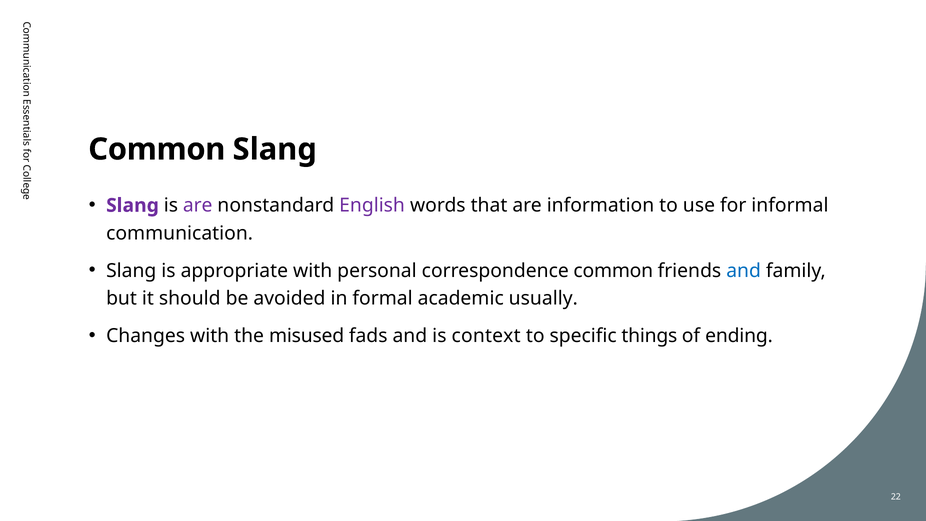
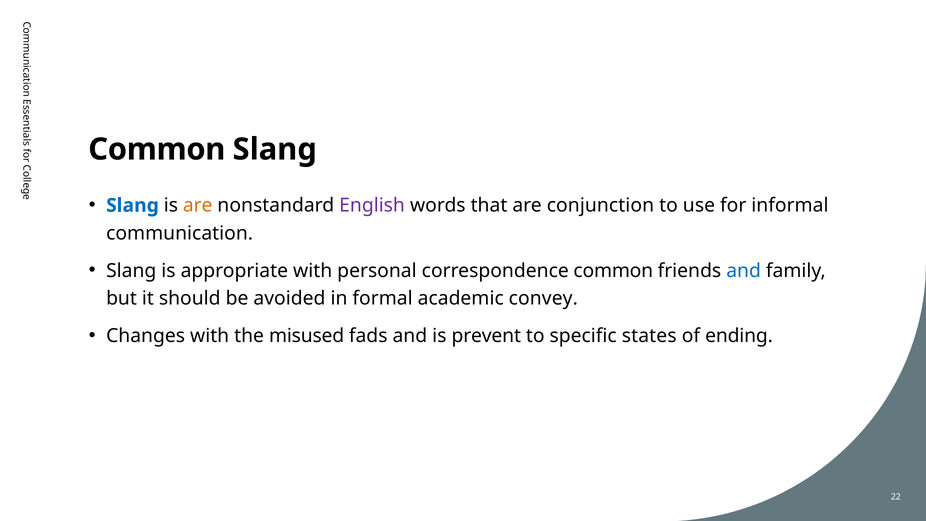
Slang at (133, 205) colour: purple -> blue
are at (198, 205) colour: purple -> orange
information: information -> conjunction
usually: usually -> convey
context: context -> prevent
things: things -> states
